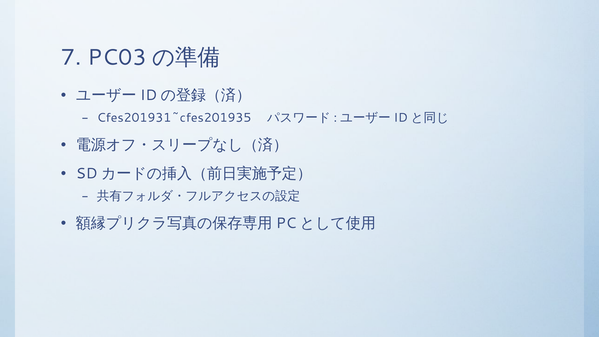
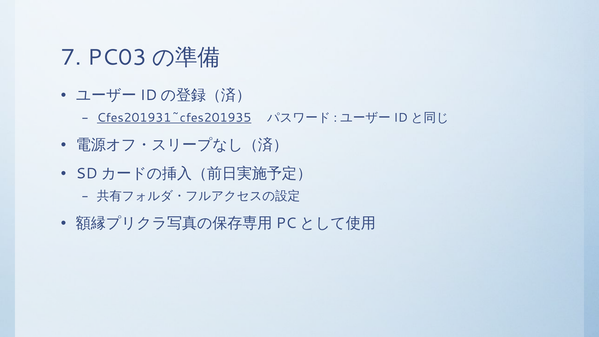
Cfes201931~cfes201935 underline: none -> present
